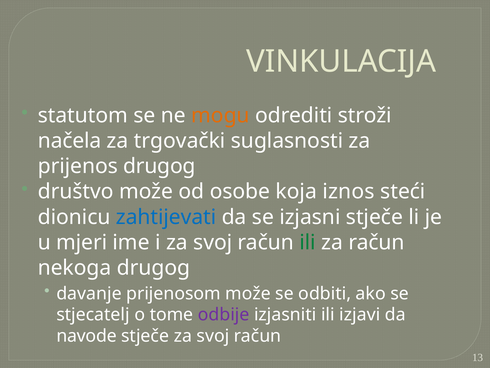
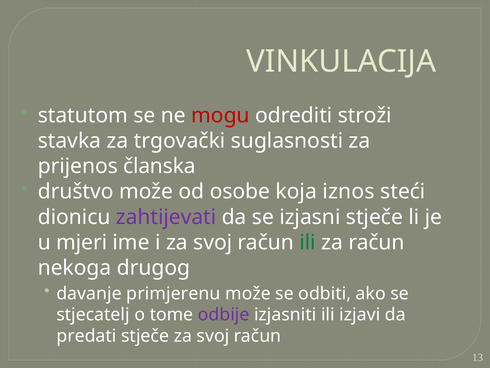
mogu colour: orange -> red
načela: načela -> stavka
prijenos drugog: drugog -> članska
zahtijevati colour: blue -> purple
prijenosom: prijenosom -> primjerenu
navode: navode -> predati
